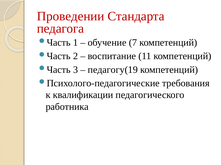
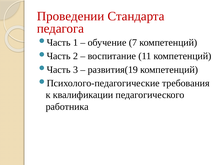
педагогу(19: педагогу(19 -> развития(19
